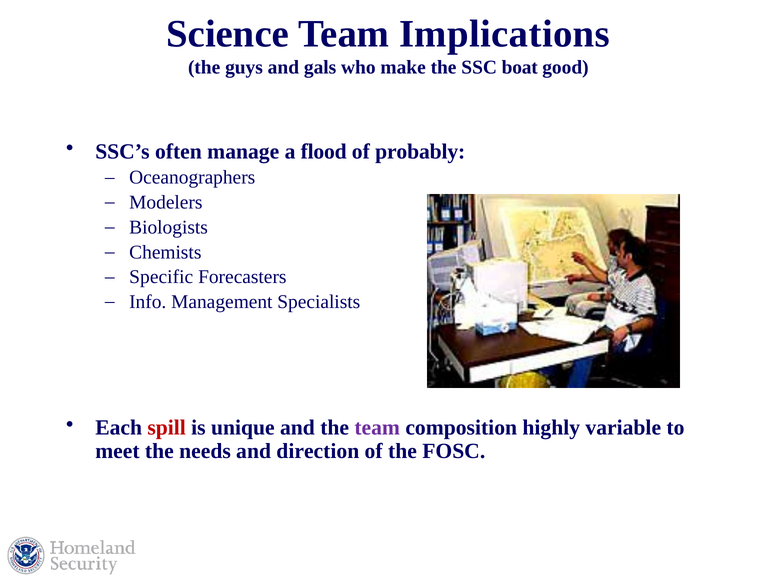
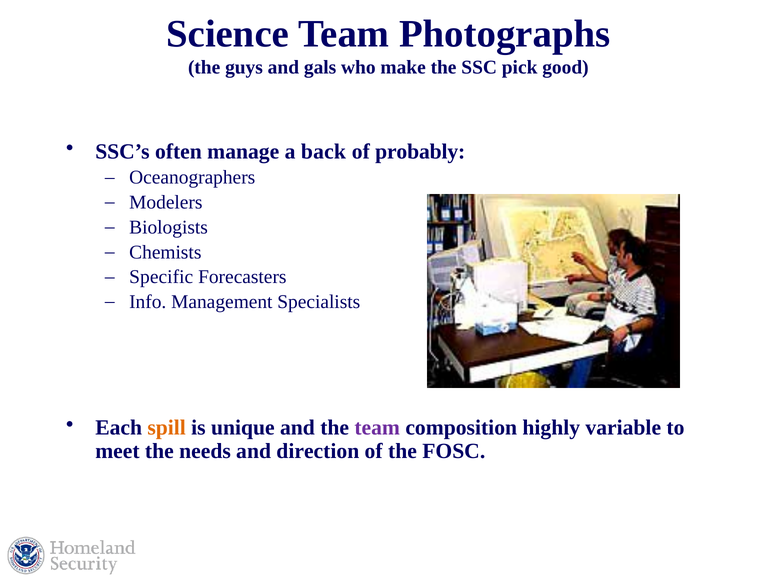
Implications: Implications -> Photographs
boat: boat -> pick
flood: flood -> back
spill colour: red -> orange
